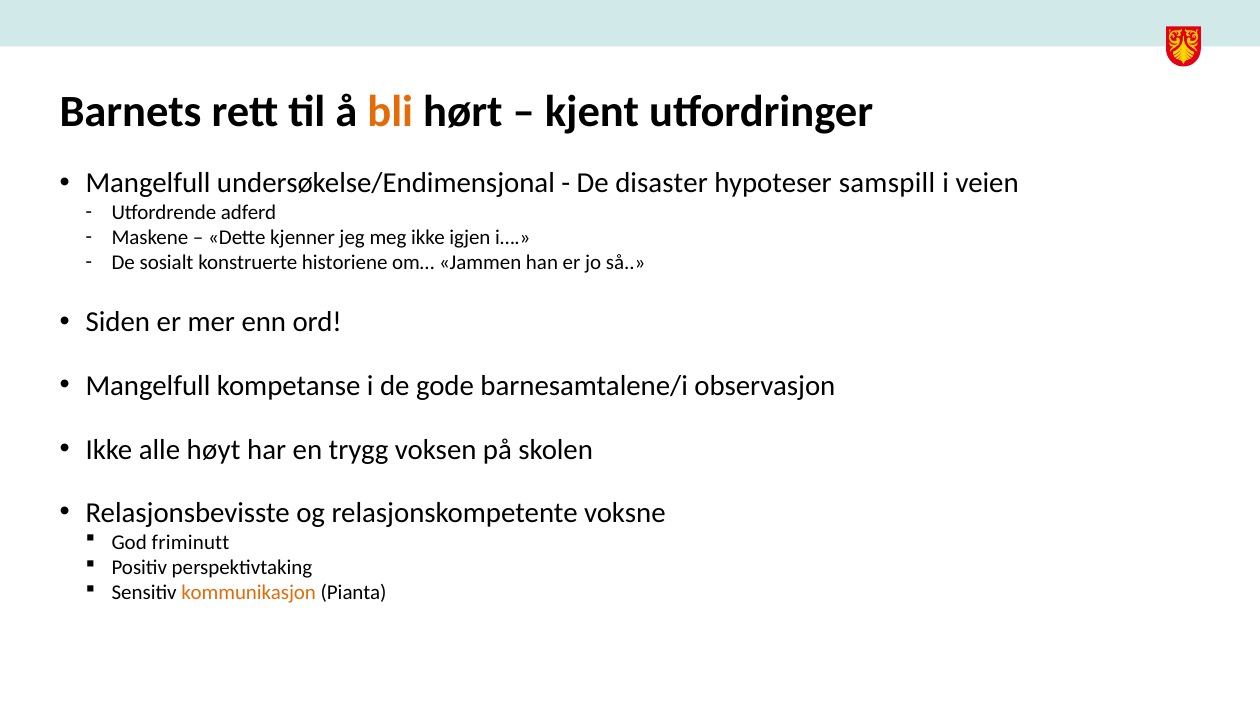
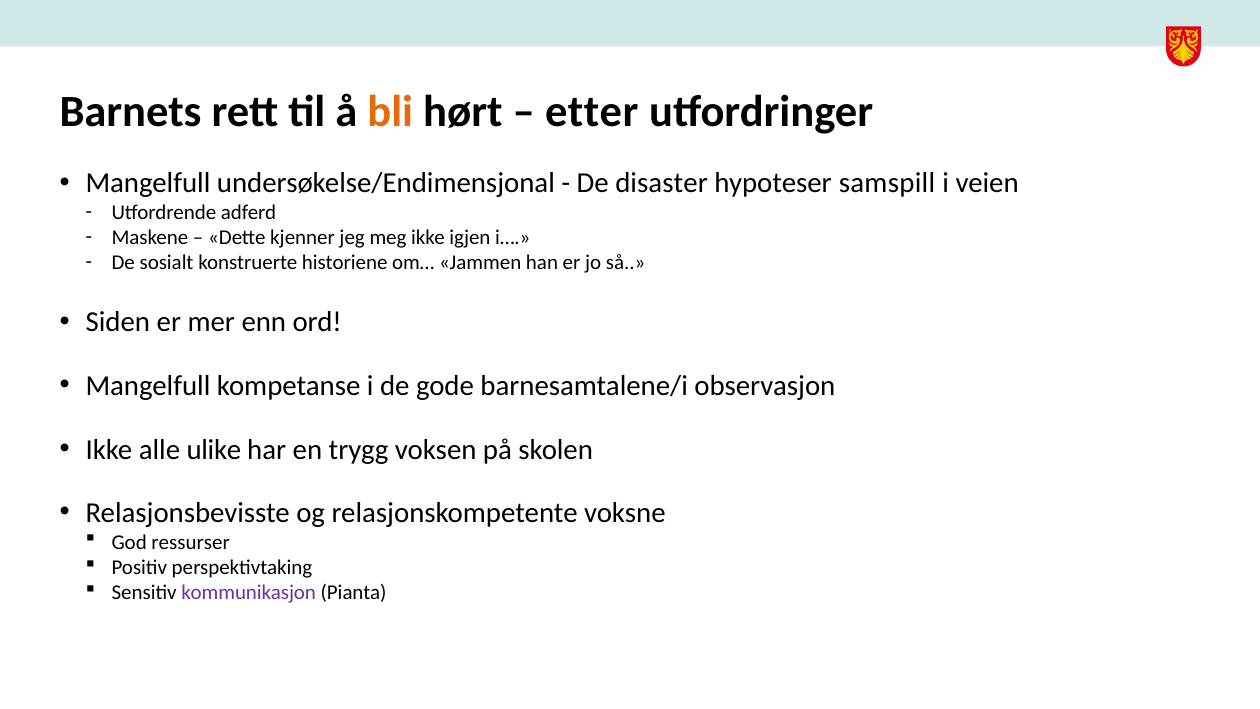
kjent: kjent -> etter
høyt: høyt -> ulike
friminutt: friminutt -> ressurser
kommunikasjon colour: orange -> purple
